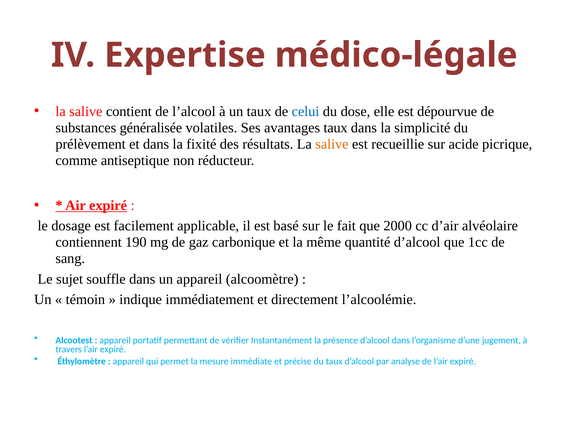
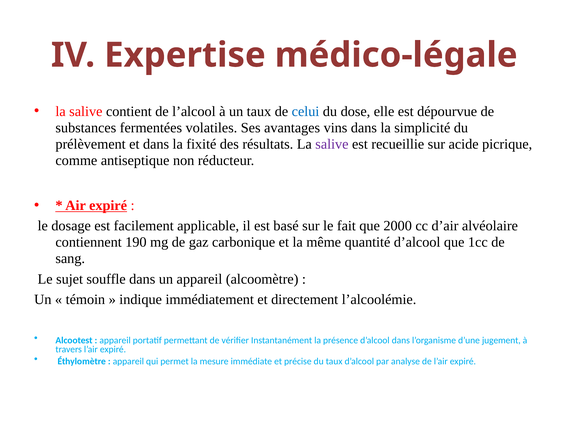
généralisée: généralisée -> fermentées
avantages taux: taux -> vins
salive at (332, 144) colour: orange -> purple
